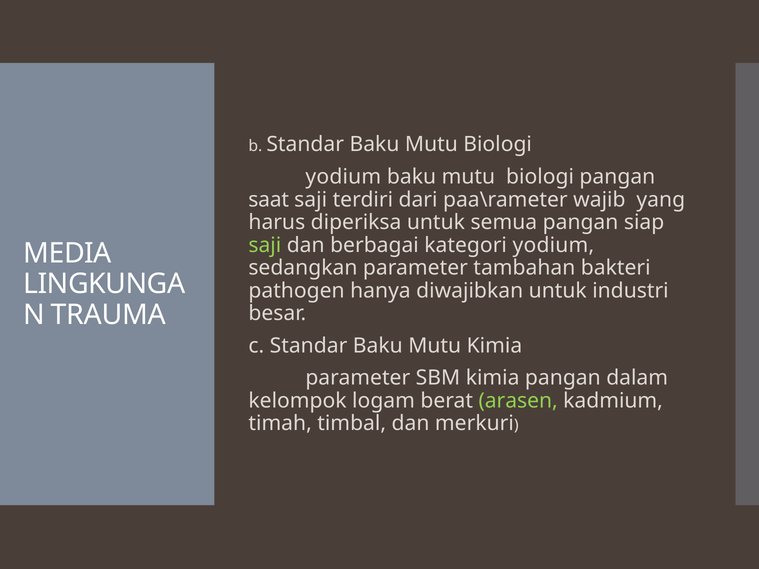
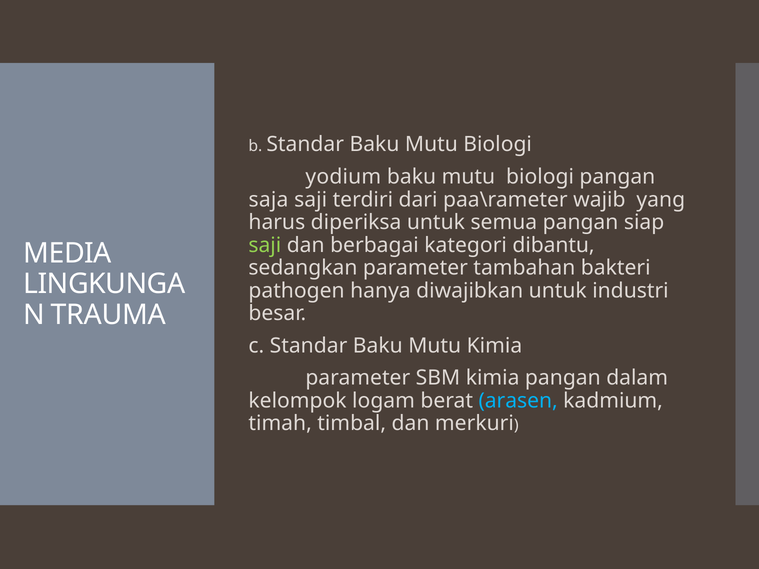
saat: saat -> saja
kategori yodium: yodium -> dibantu
arasen colour: light green -> light blue
